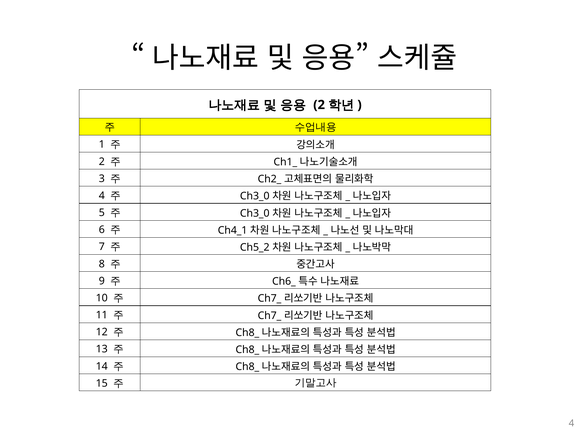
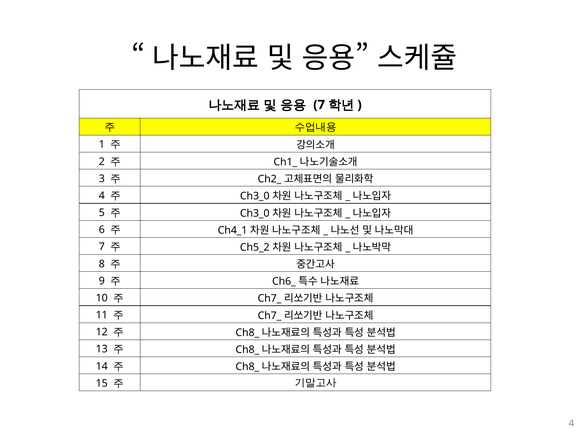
2 at (319, 105): 2 -> 7
